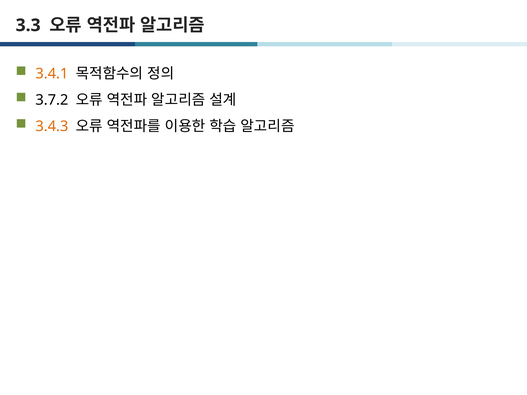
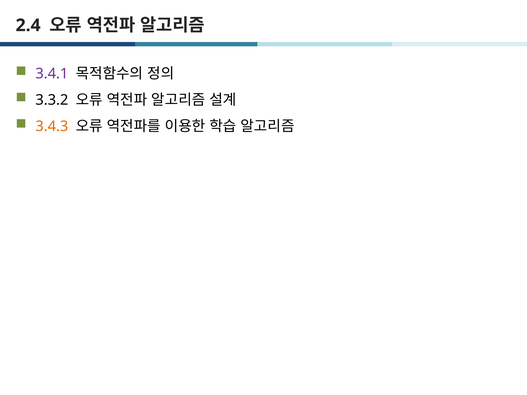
3.3: 3.3 -> 2.4
3.4.1 colour: orange -> purple
3.7.2: 3.7.2 -> 3.3.2
